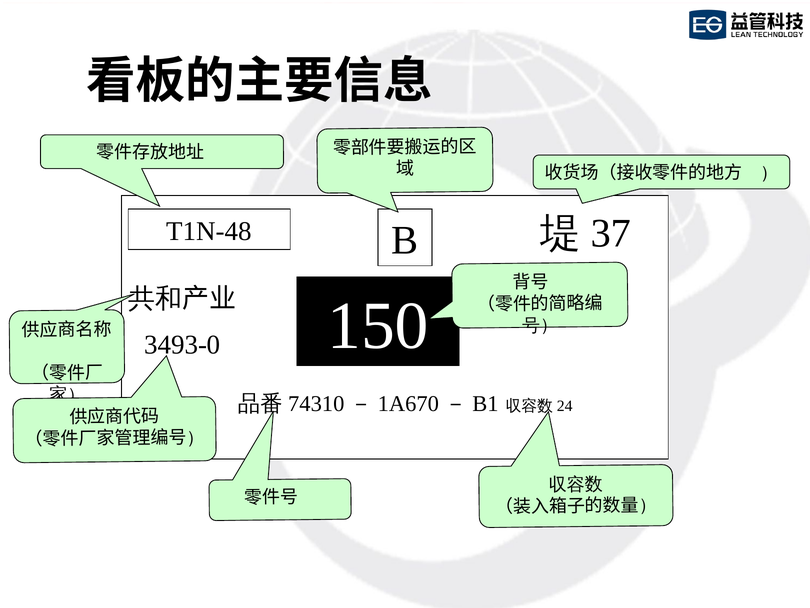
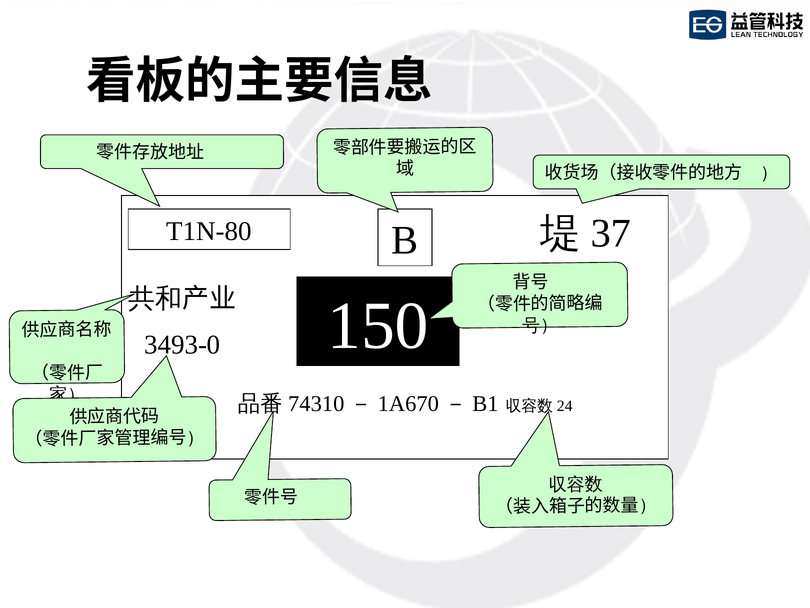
T1N-48: T1N-48 -> T1N-80
